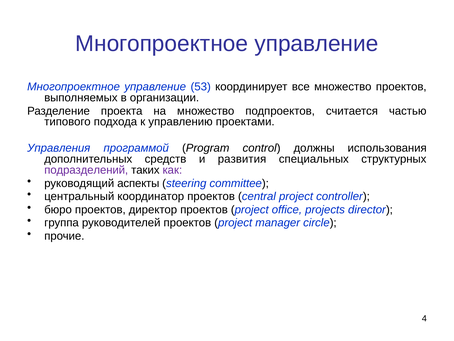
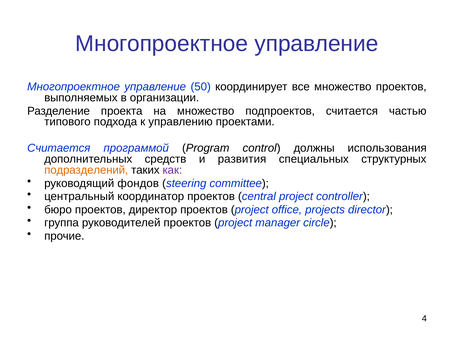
53: 53 -> 50
Управления at (59, 148): Управления -> Считается
подразделений colour: purple -> orange
аспекты: аспекты -> фондов
